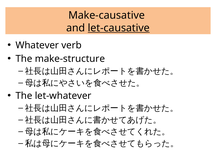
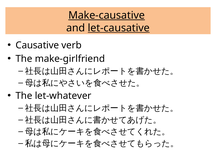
Make-causative underline: none -> present
Whatever: Whatever -> Causative
make-structure: make-structure -> make-girlfriend
